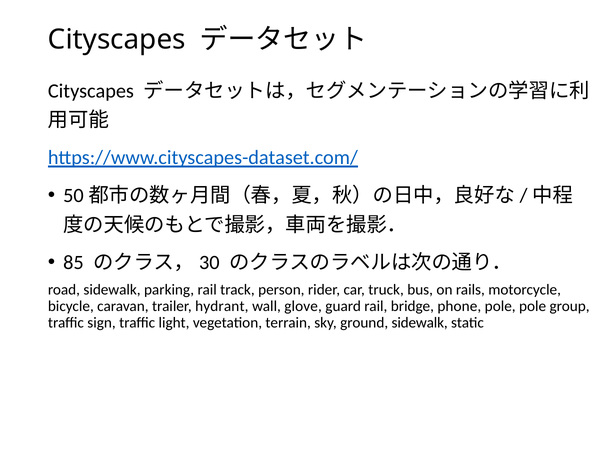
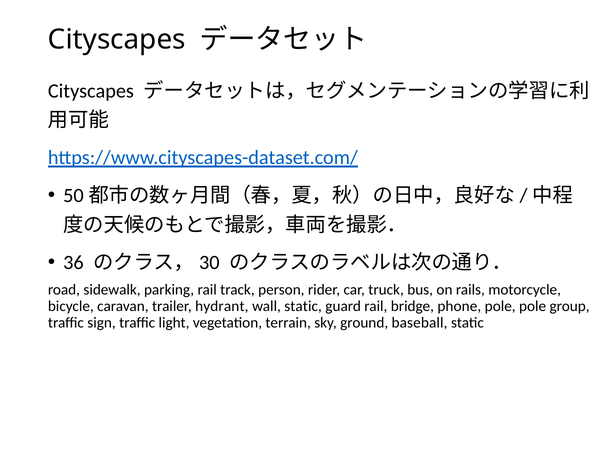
85: 85 -> 36
wall glove: glove -> static
ground sidewalk: sidewalk -> baseball
